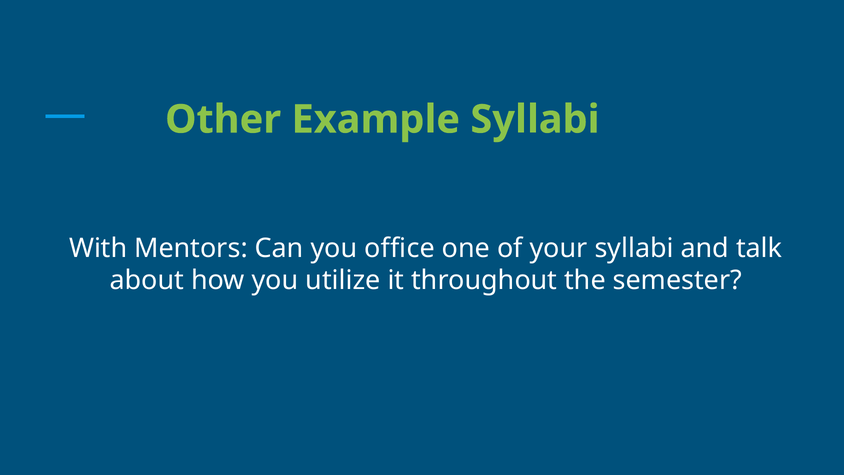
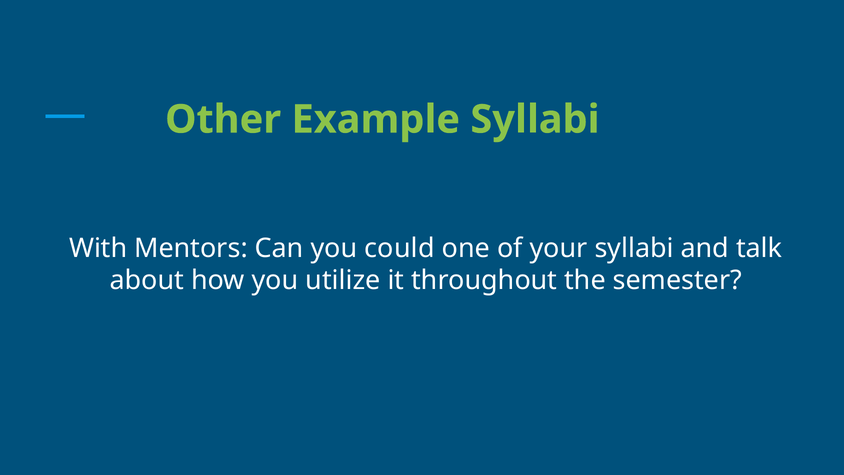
office: office -> could
